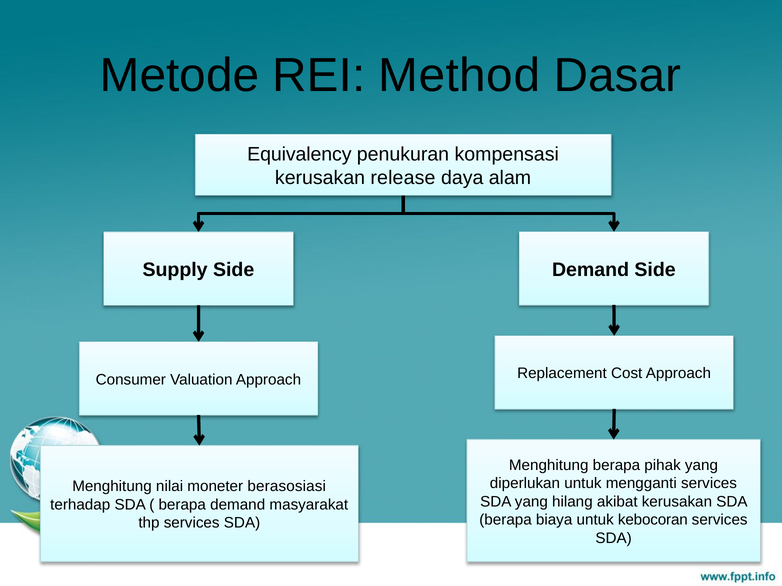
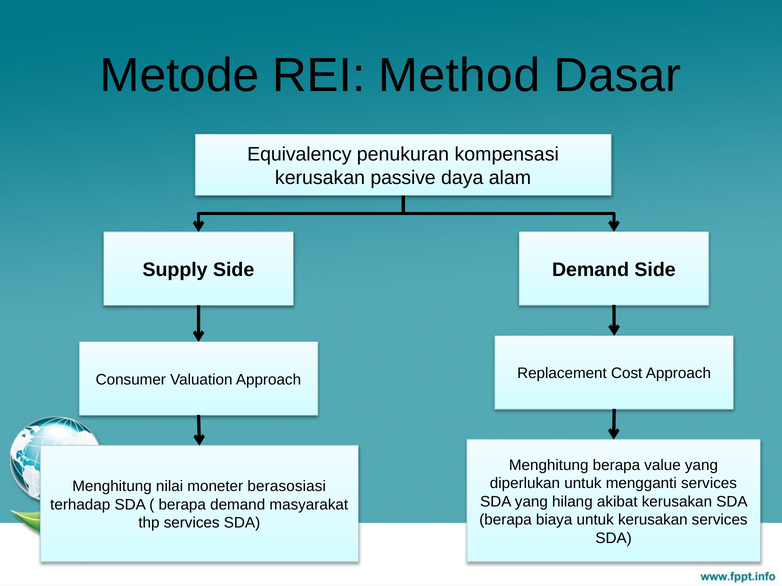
release: release -> passive
pihak: pihak -> value
untuk kebocoran: kebocoran -> kerusakan
